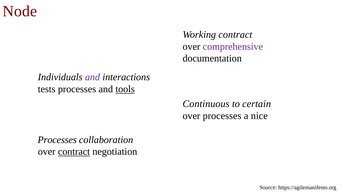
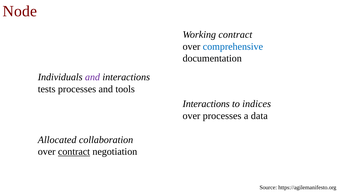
comprehensive colour: purple -> blue
tools underline: present -> none
Continuous at (206, 104): Continuous -> Interactions
certain: certain -> indices
nice: nice -> data
Processes at (57, 140): Processes -> Allocated
